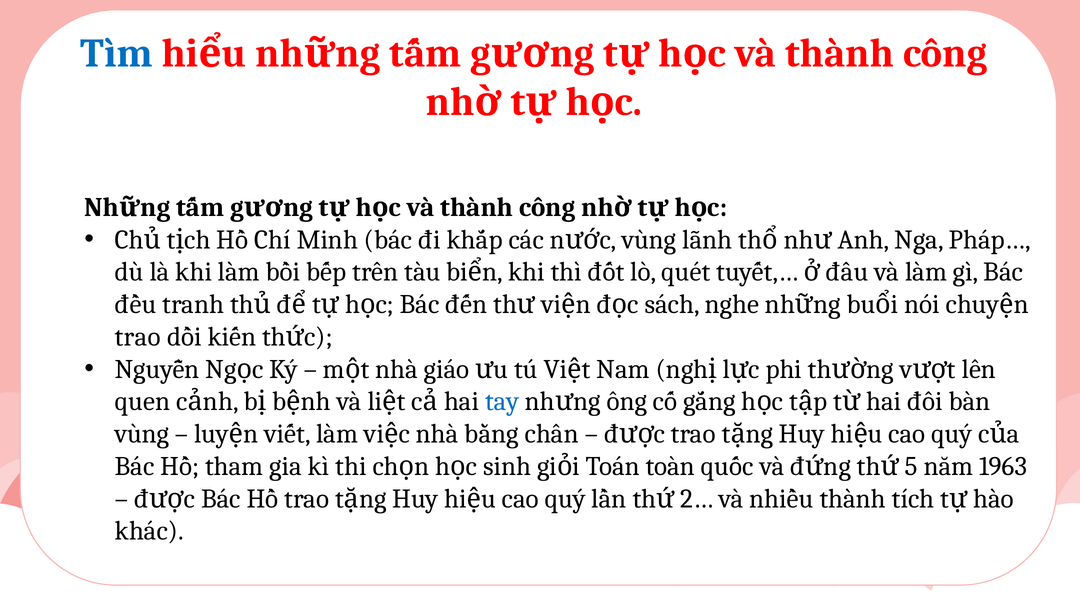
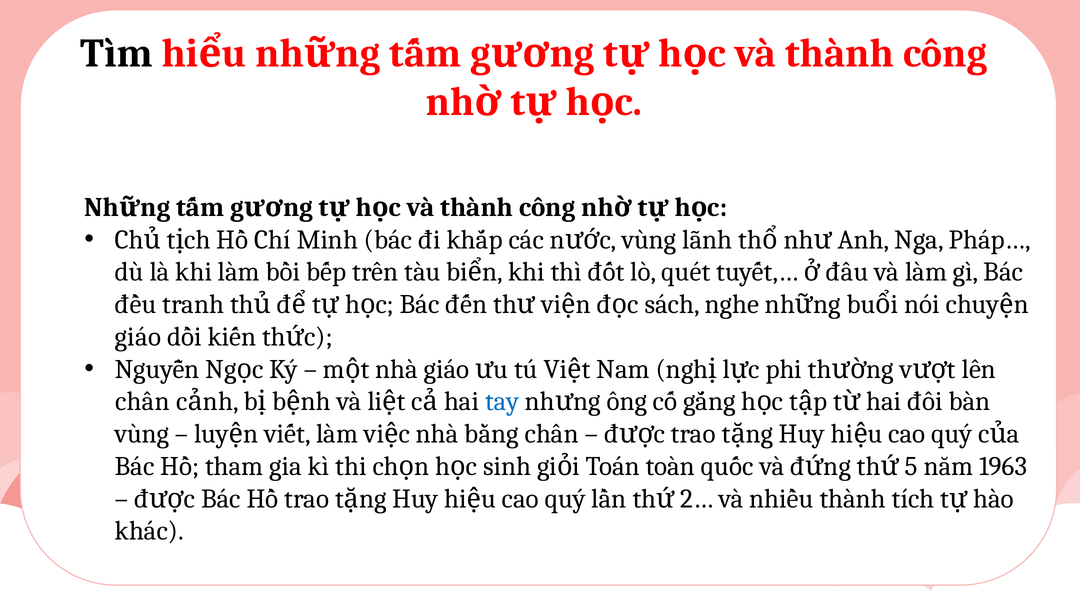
Tìm colour: blue -> black
trao at (138, 337): trao -> giáo
quen at (143, 402): quen -> chân
